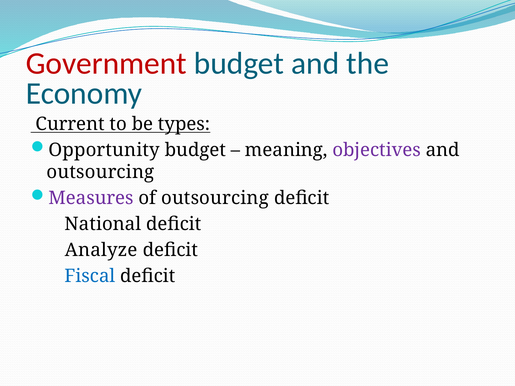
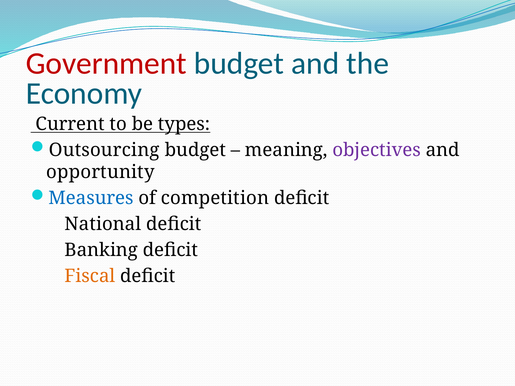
Opportunity: Opportunity -> Outsourcing
outsourcing at (100, 172): outsourcing -> opportunity
Measures colour: purple -> blue
of outsourcing: outsourcing -> competition
Analyze: Analyze -> Banking
Fiscal colour: blue -> orange
